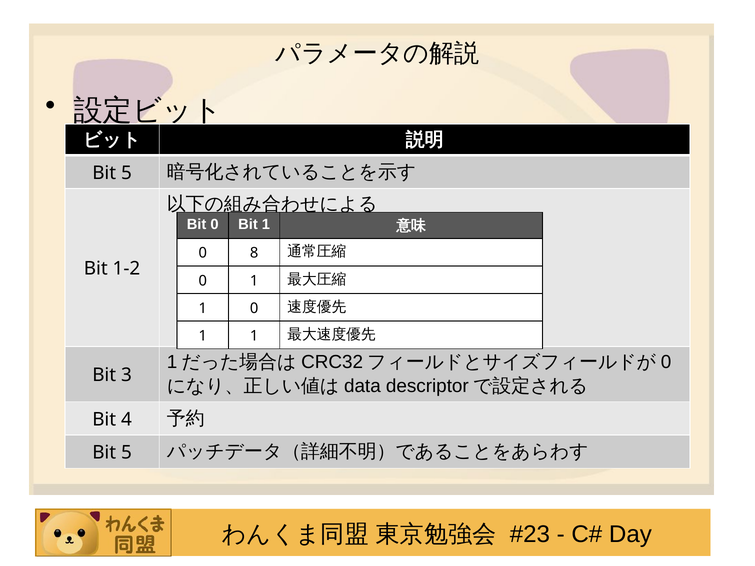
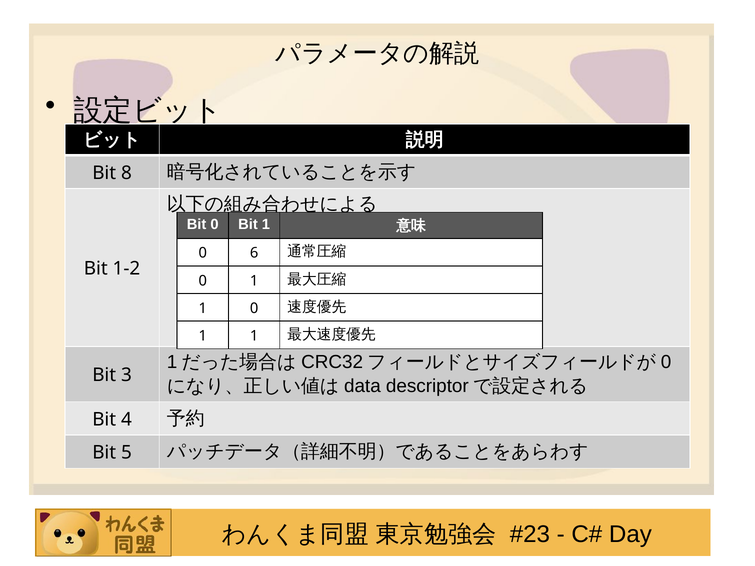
5 at (126, 173): 5 -> 8
8: 8 -> 6
